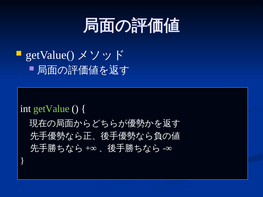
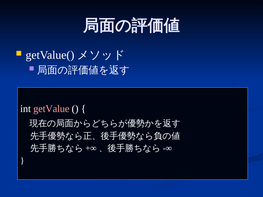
getValue colour: light green -> pink
